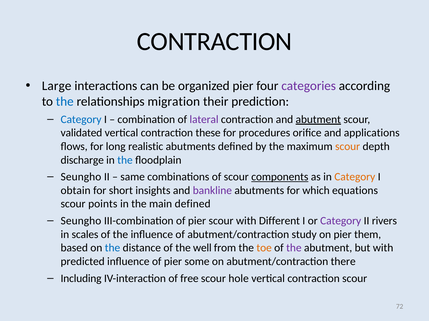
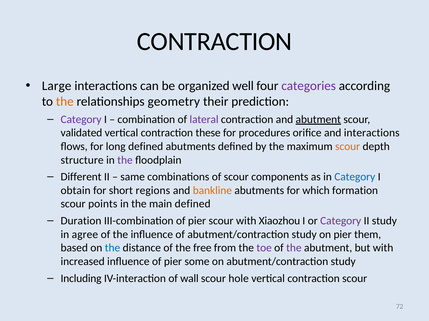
organized pier: pier -> well
the at (65, 102) colour: blue -> orange
migration: migration -> geometry
Category at (81, 120) colour: blue -> purple
and applications: applications -> interactions
long realistic: realistic -> defined
discharge: discharge -> structure
the at (125, 160) colour: blue -> purple
Seungho at (81, 177): Seungho -> Different
components underline: present -> none
Category at (355, 177) colour: orange -> blue
insights: insights -> regions
bankline colour: purple -> orange
equations: equations -> formation
Seungho at (81, 221): Seungho -> Duration
Different: Different -> Xiaozhou
II rivers: rivers -> study
scales: scales -> agree
well: well -> free
toe colour: orange -> purple
predicted: predicted -> increased
on abutment/contraction there: there -> study
free: free -> wall
